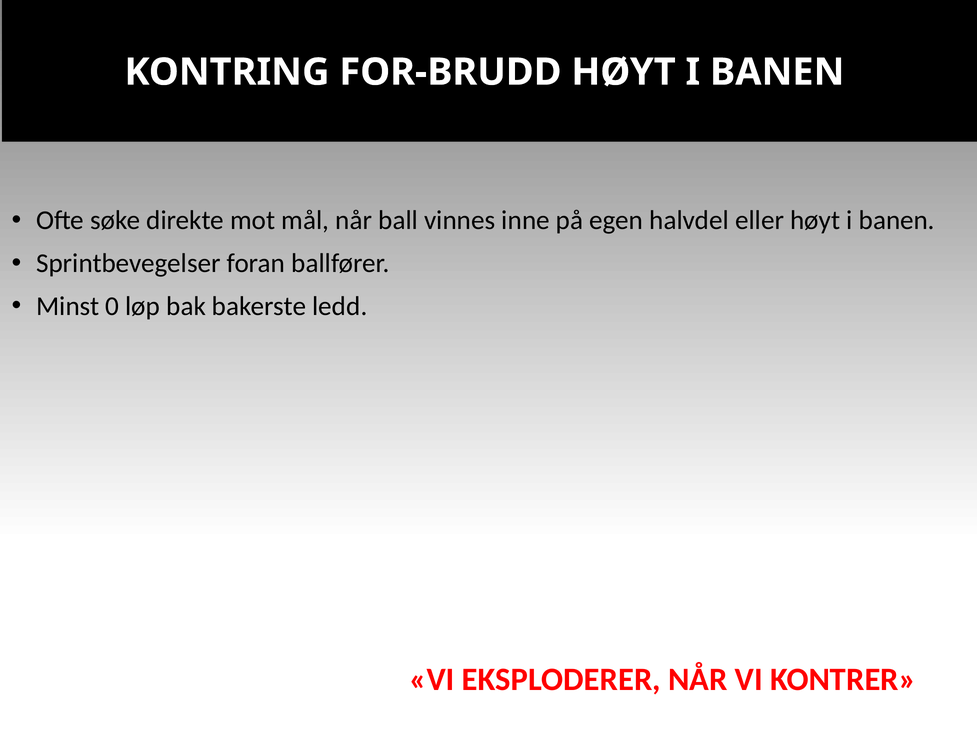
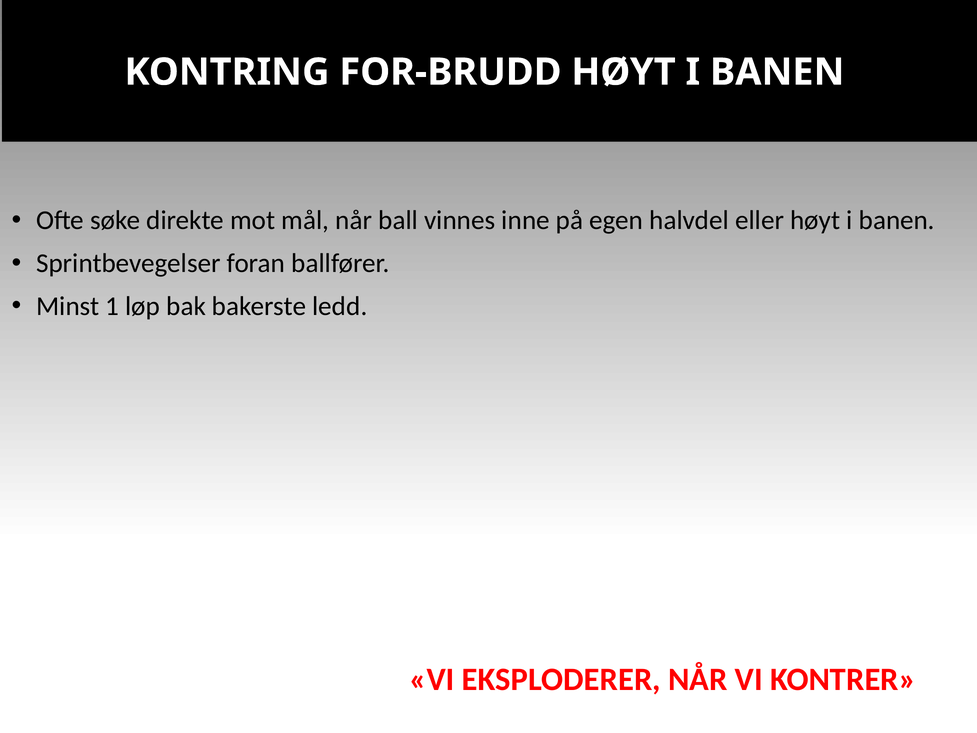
0: 0 -> 1
